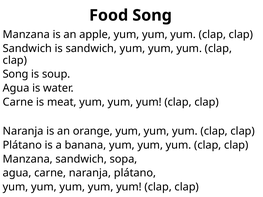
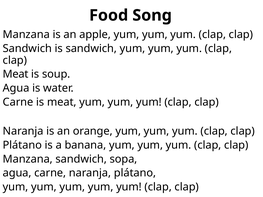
Song at (16, 74): Song -> Meat
